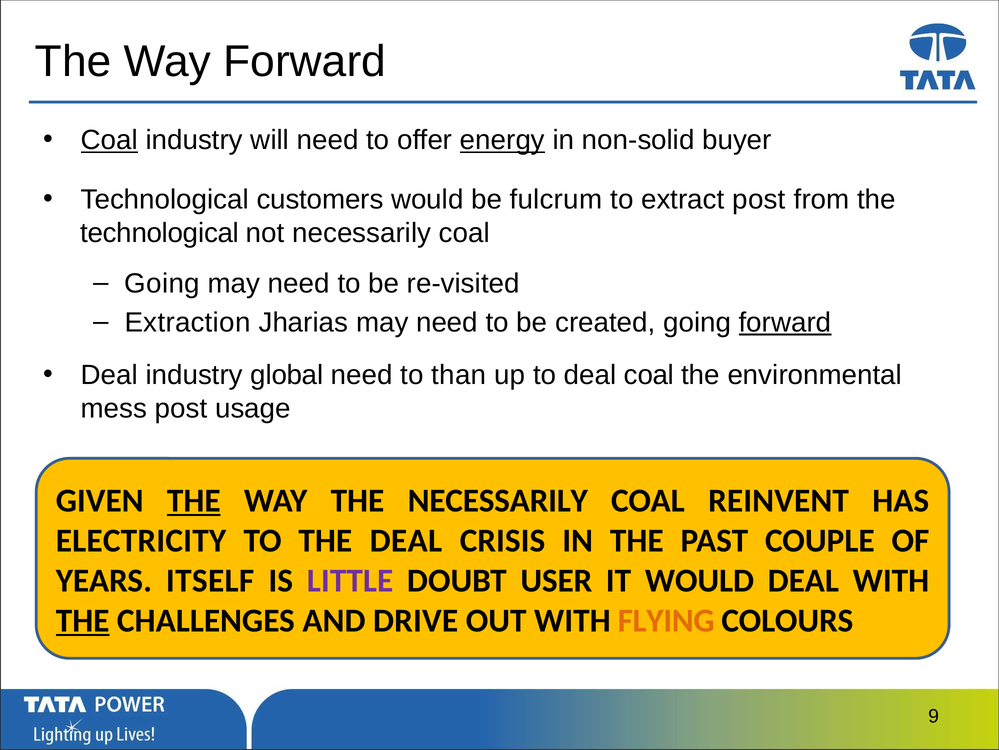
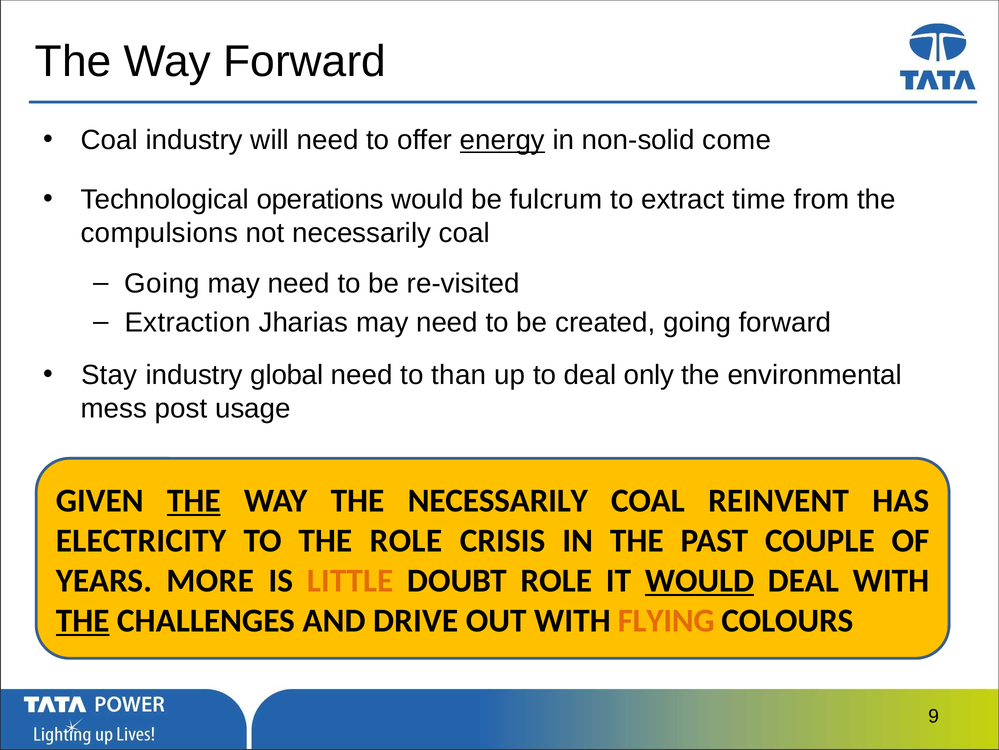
Coal at (109, 140) underline: present -> none
buyer: buyer -> come
customers: customers -> operations
extract post: post -> time
technological at (160, 233): technological -> compulsions
forward at (785, 322) underline: present -> none
Deal at (109, 375): Deal -> Stay
deal coal: coal -> only
THE DEAL: DEAL -> ROLE
ITSELF: ITSELF -> MORE
LITTLE colour: purple -> orange
DOUBT USER: USER -> ROLE
WOULD at (700, 580) underline: none -> present
